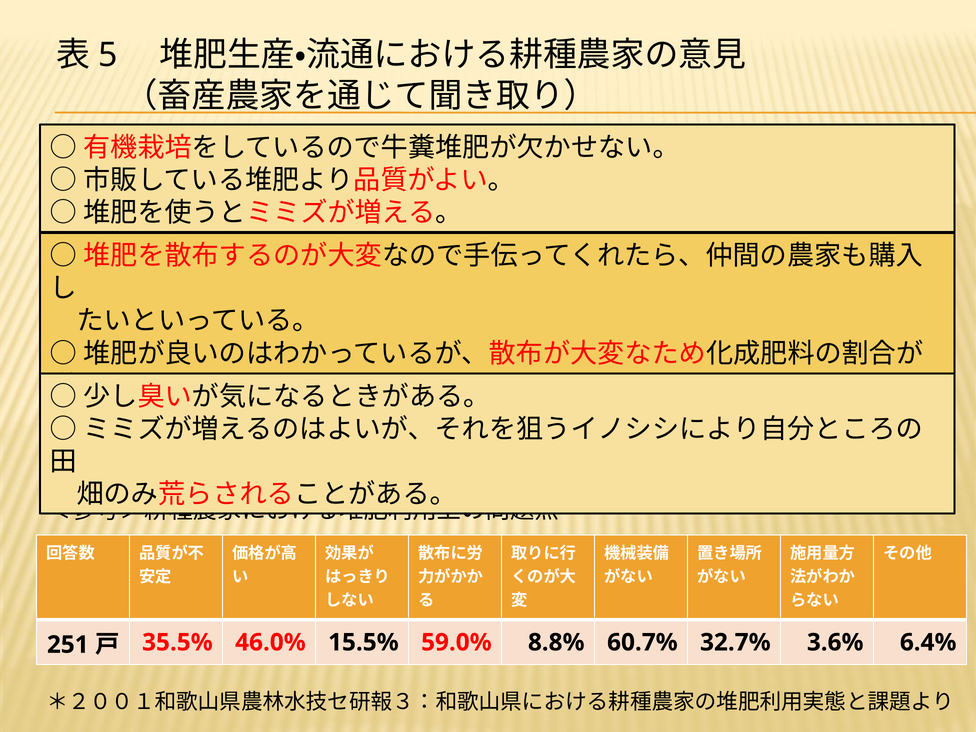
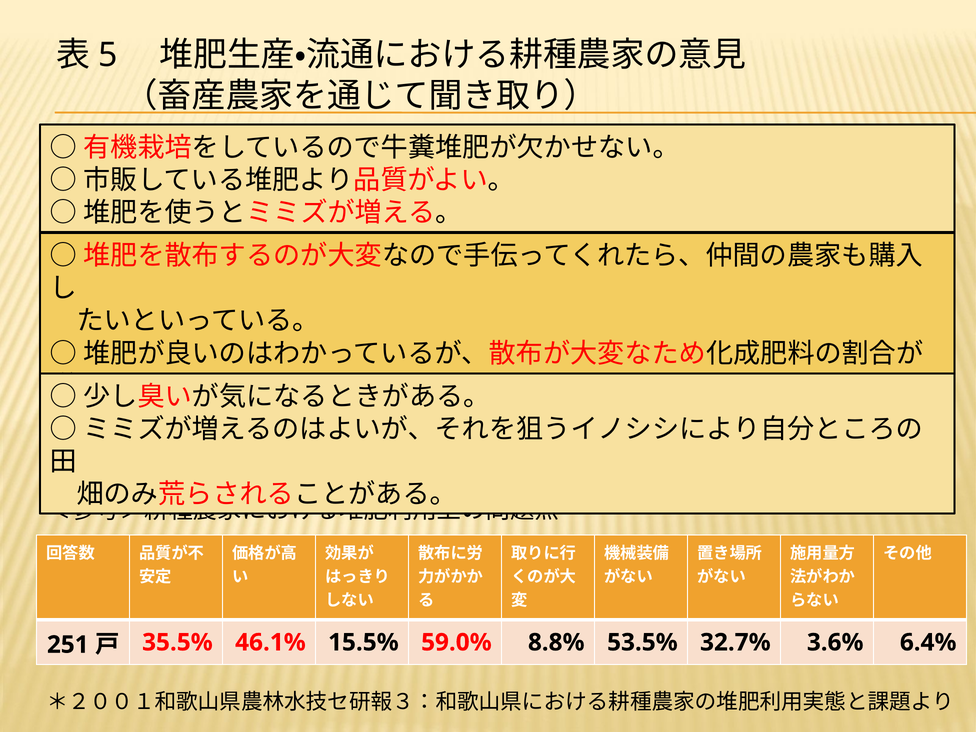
46.0%: 46.0% -> 46.1%
60.7%: 60.7% -> 53.5%
